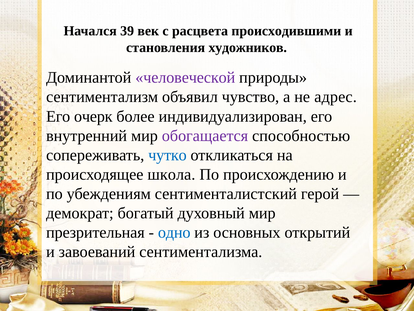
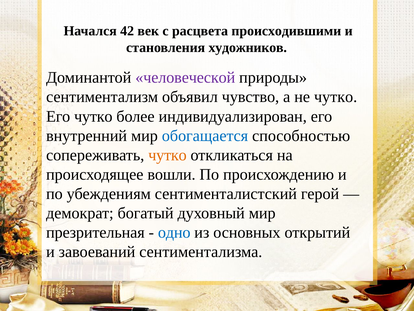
39: 39 -> 42
не адрес: адрес -> чутко
Его очерк: очерк -> чутко
обогащается colour: purple -> blue
чутко at (167, 155) colour: blue -> orange
школа: школа -> вошли
